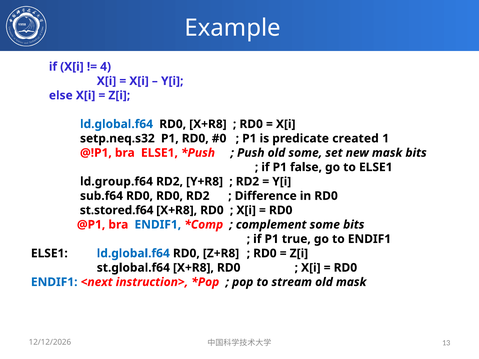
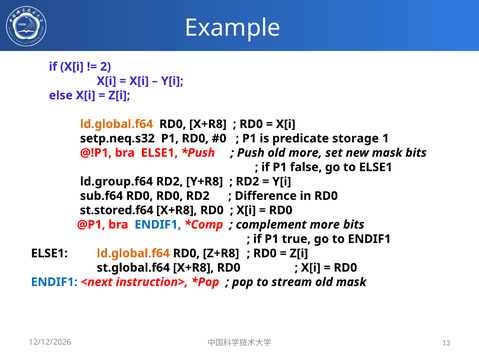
4: 4 -> 2
ld.global.f64 at (117, 124) colour: blue -> orange
created: created -> storage
old some: some -> more
complement some: some -> more
ld.global.f64 at (133, 254) colour: blue -> orange
